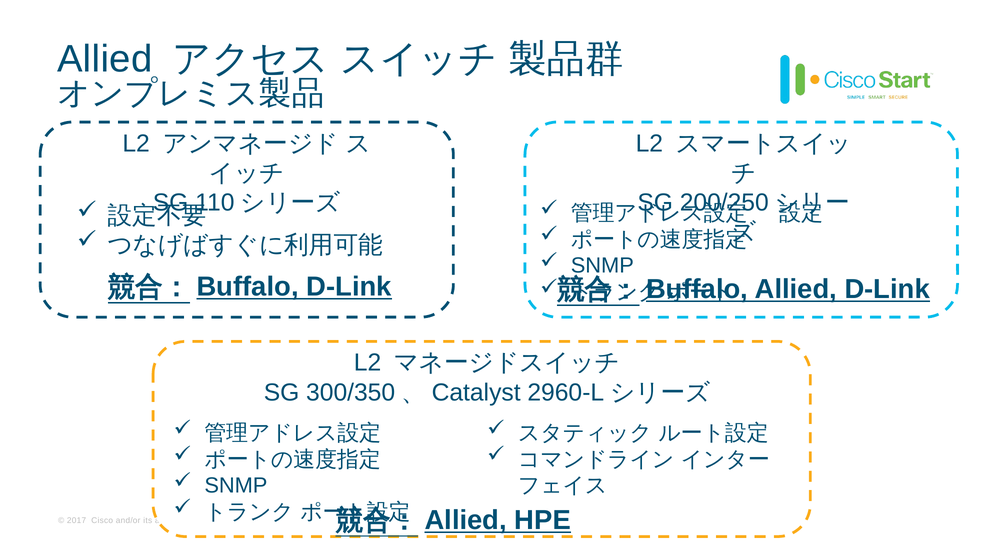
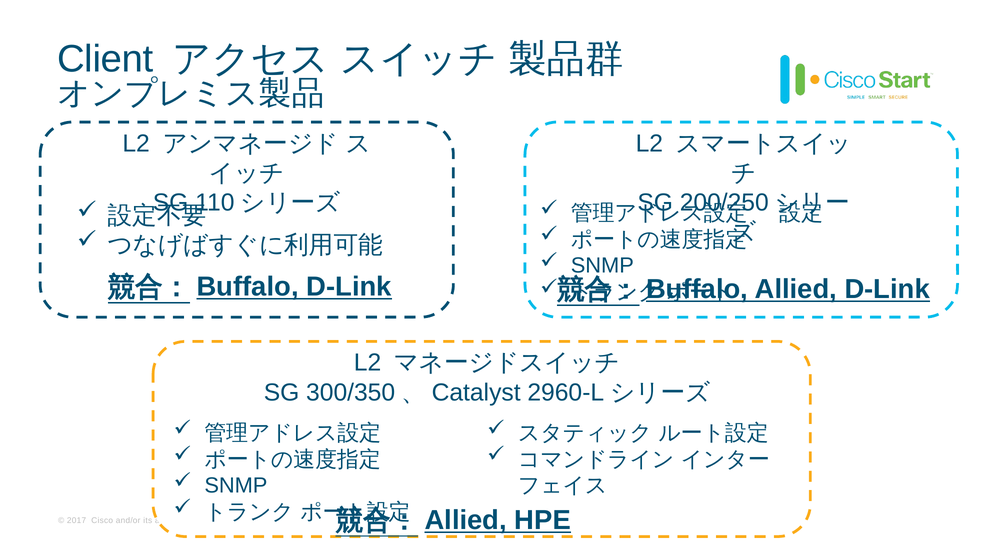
Allied at (105, 59): Allied -> Client
